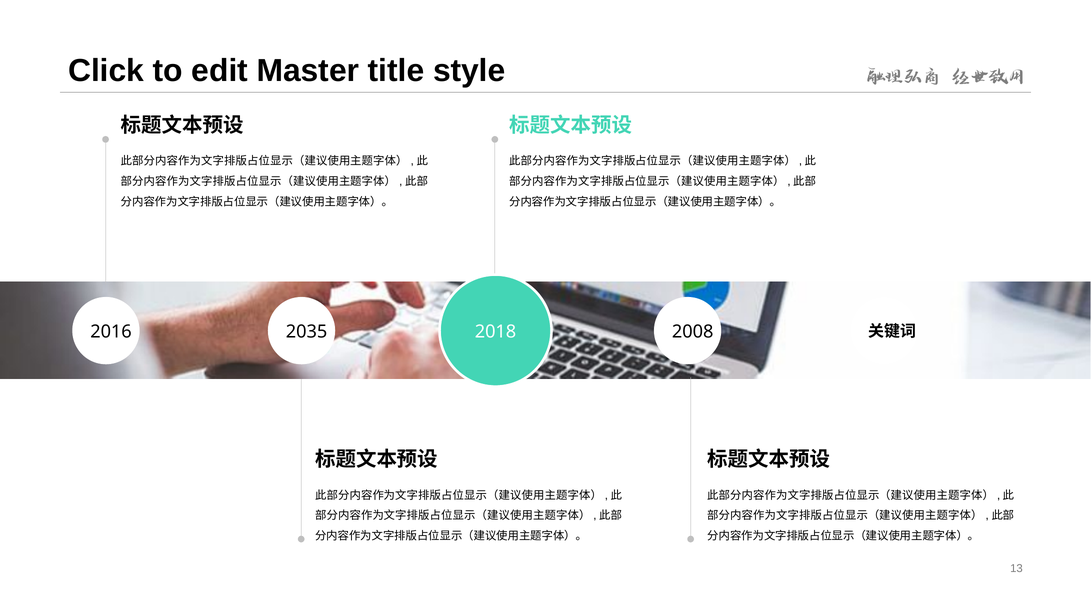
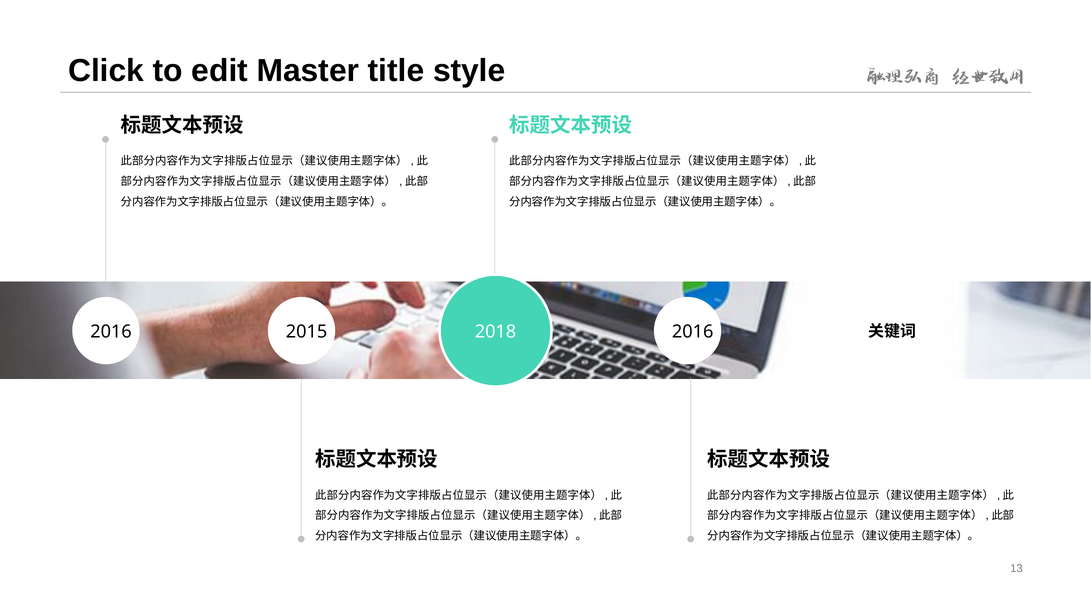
2035: 2035 -> 2015
2018 2008: 2008 -> 2016
